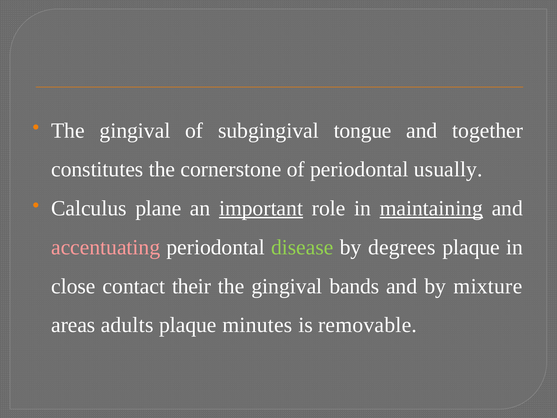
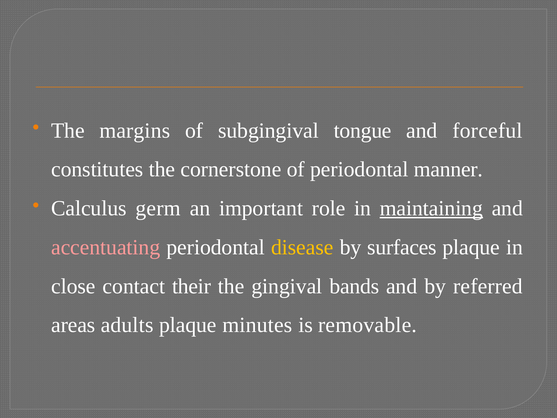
gingival at (135, 130): gingival -> margins
together: together -> forceful
usually: usually -> manner
plane: plane -> germ
important underline: present -> none
disease colour: light green -> yellow
degrees: degrees -> surfaces
mixture: mixture -> referred
